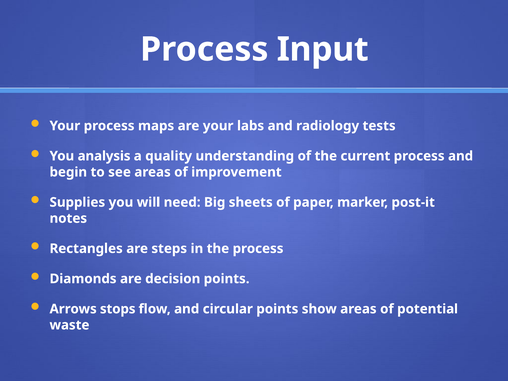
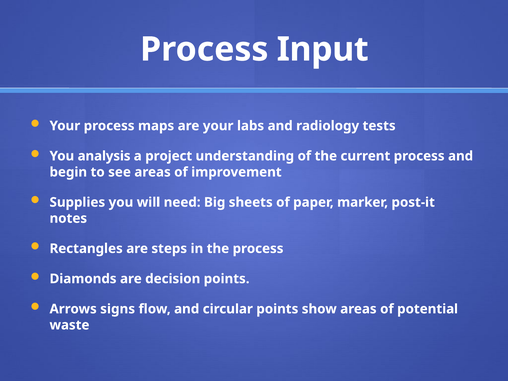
quality: quality -> project
stops: stops -> signs
